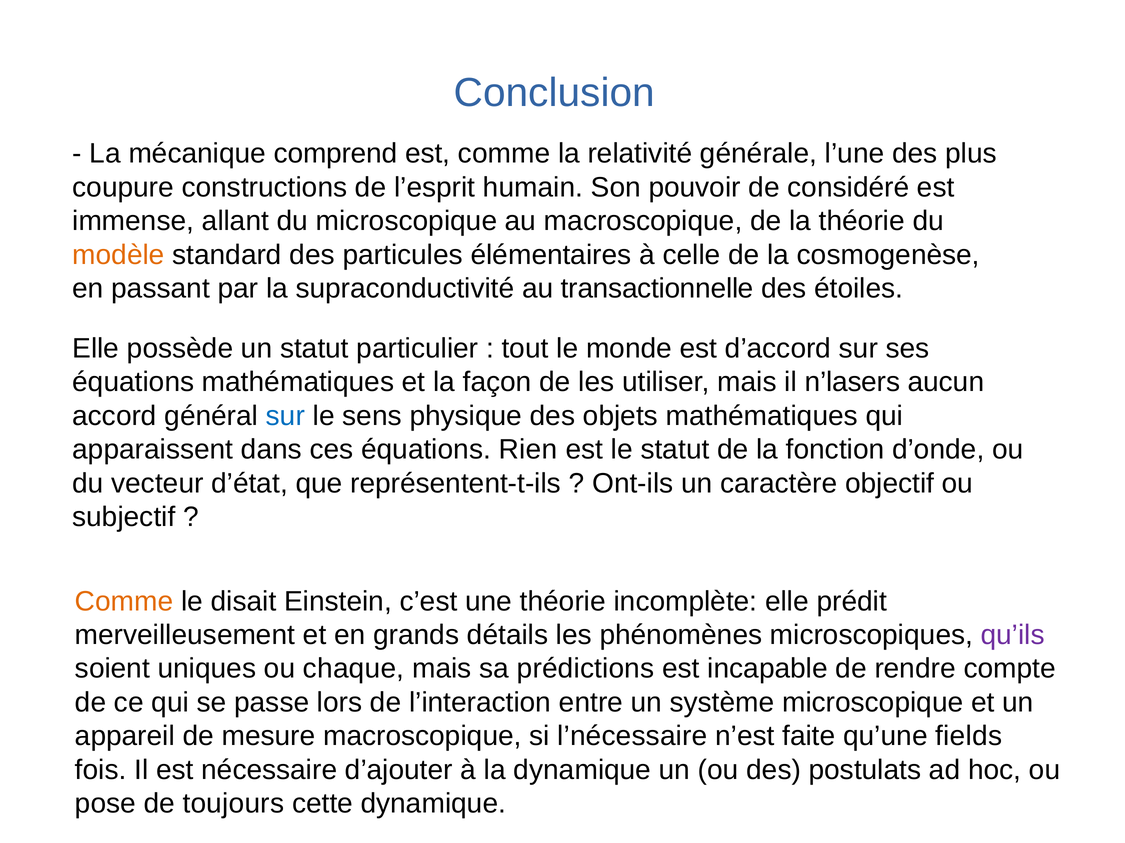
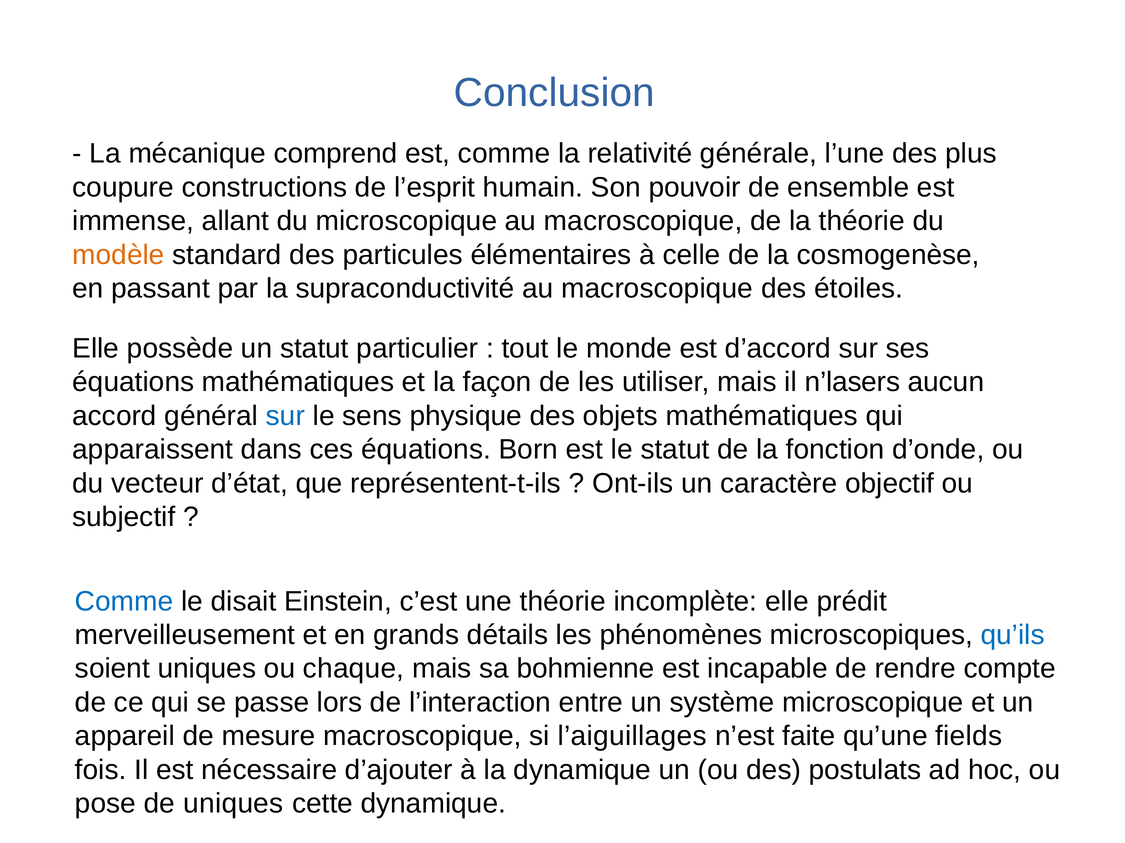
considéré: considéré -> ensemble
supraconductivité au transactionnelle: transactionnelle -> macroscopique
Rien: Rien -> Born
Comme at (124, 602) colour: orange -> blue
qu’ils colour: purple -> blue
prédictions: prédictions -> bohmienne
l’nécessaire: l’nécessaire -> l’aiguillages
de toujours: toujours -> uniques
